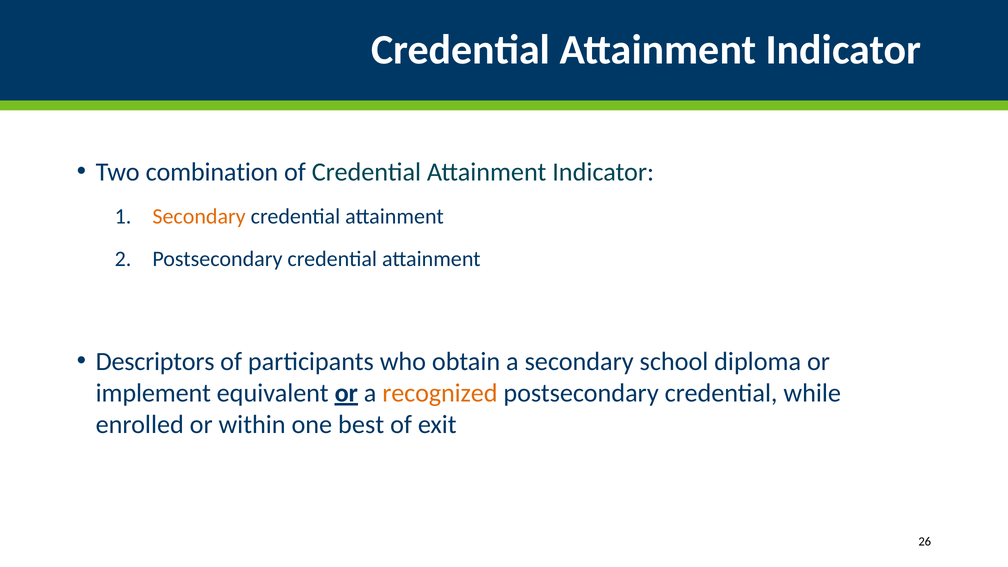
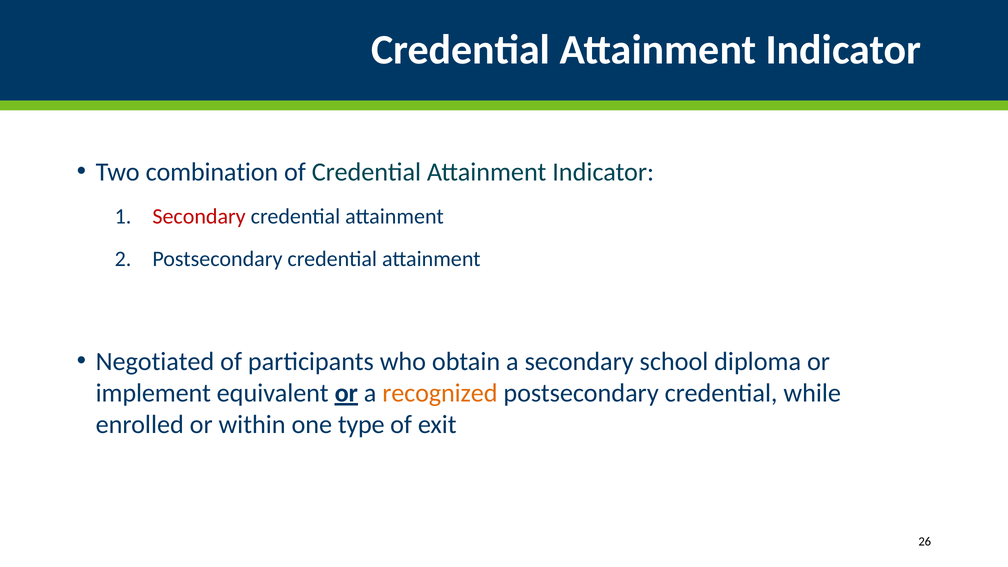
Secondary at (199, 217) colour: orange -> red
Descriptors: Descriptors -> Negotiated
best: best -> type
